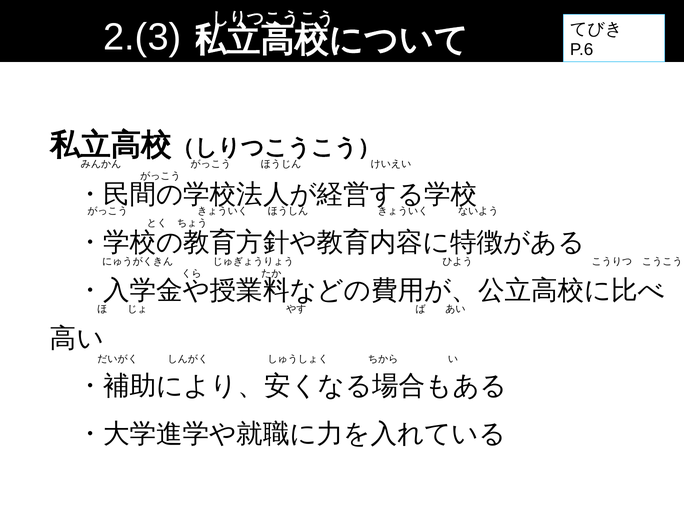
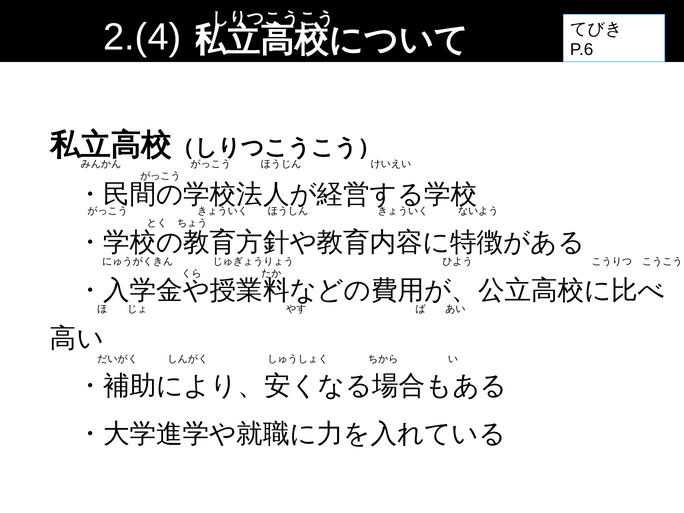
2.(3: 2.(3 -> 2.(4
